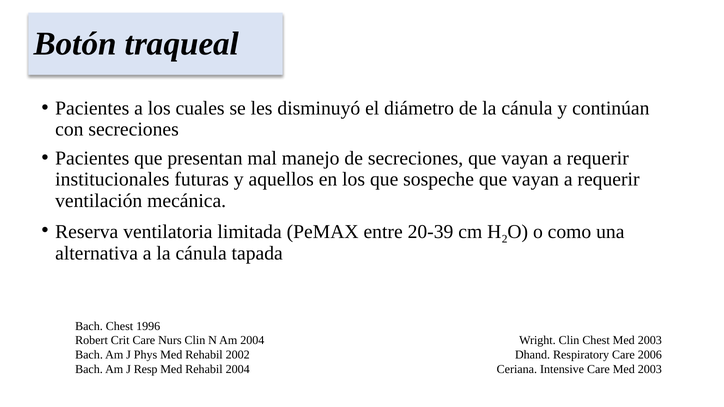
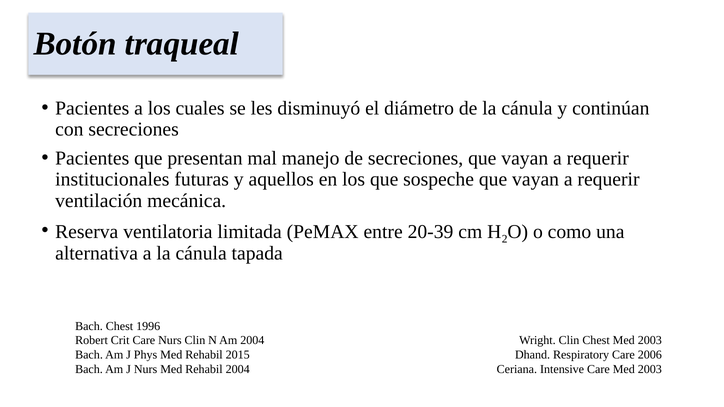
2002: 2002 -> 2015
J Resp: Resp -> Nurs
